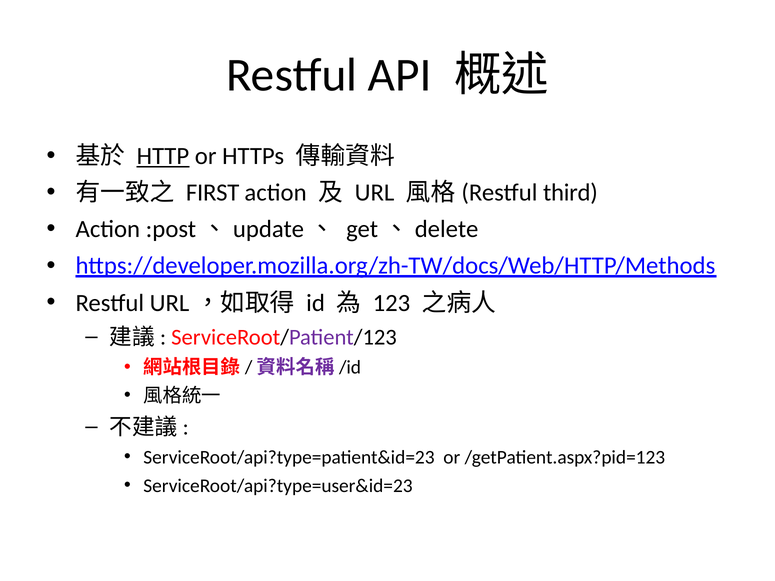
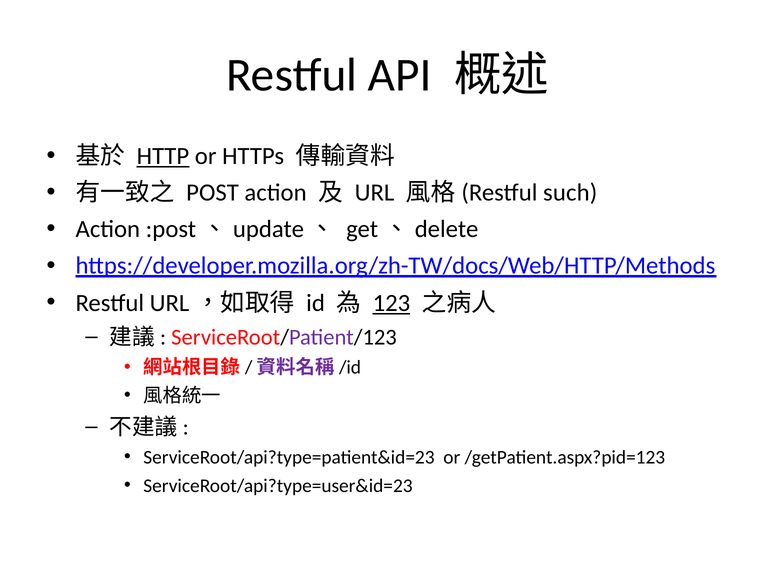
FIRST: FIRST -> POST
third: third -> such
123 underline: none -> present
